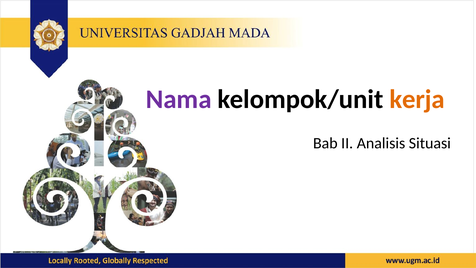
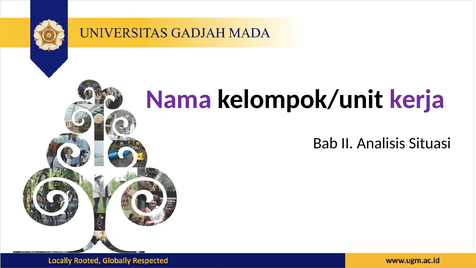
kerja colour: orange -> purple
